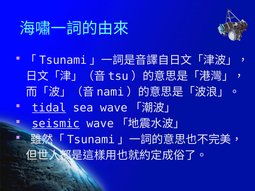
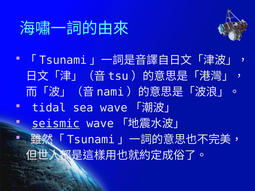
tidal underline: present -> none
